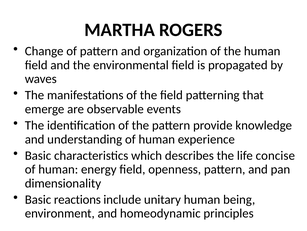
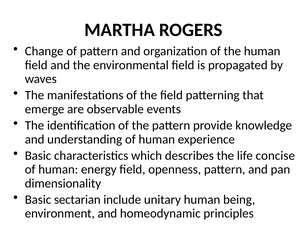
reactions: reactions -> sectarian
